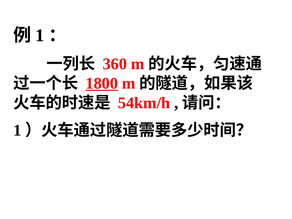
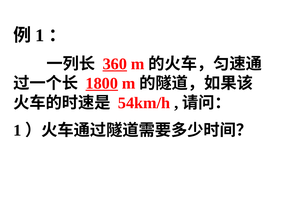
360 underline: none -> present
